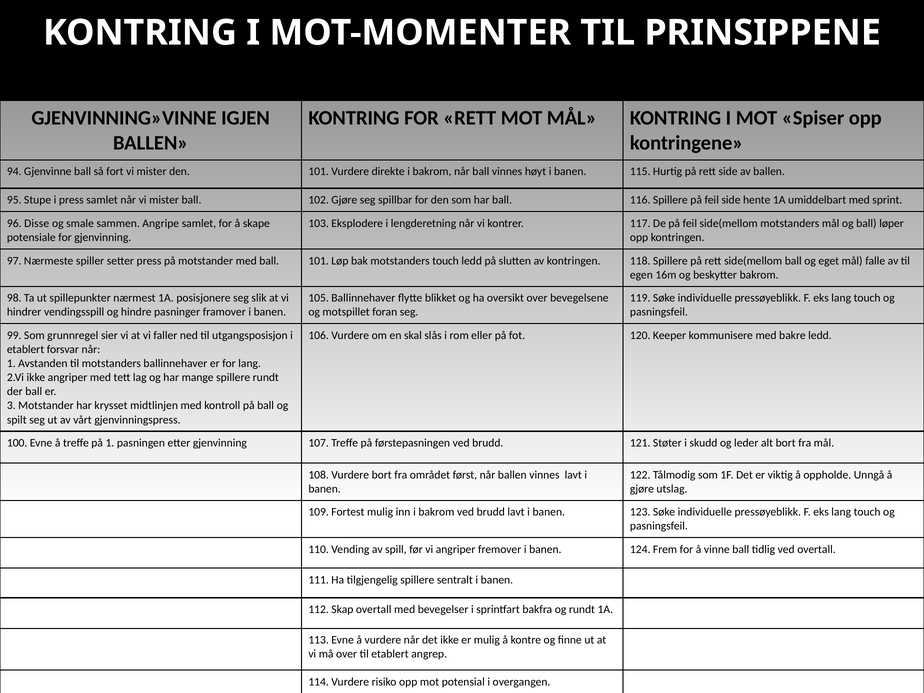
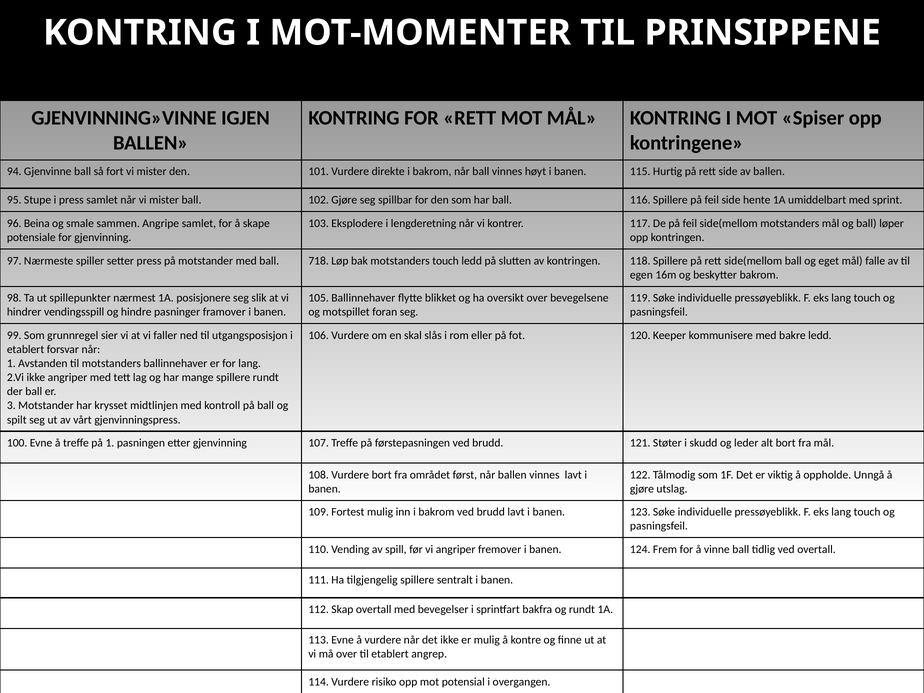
Disse: Disse -> Beina
ball 101: 101 -> 718
